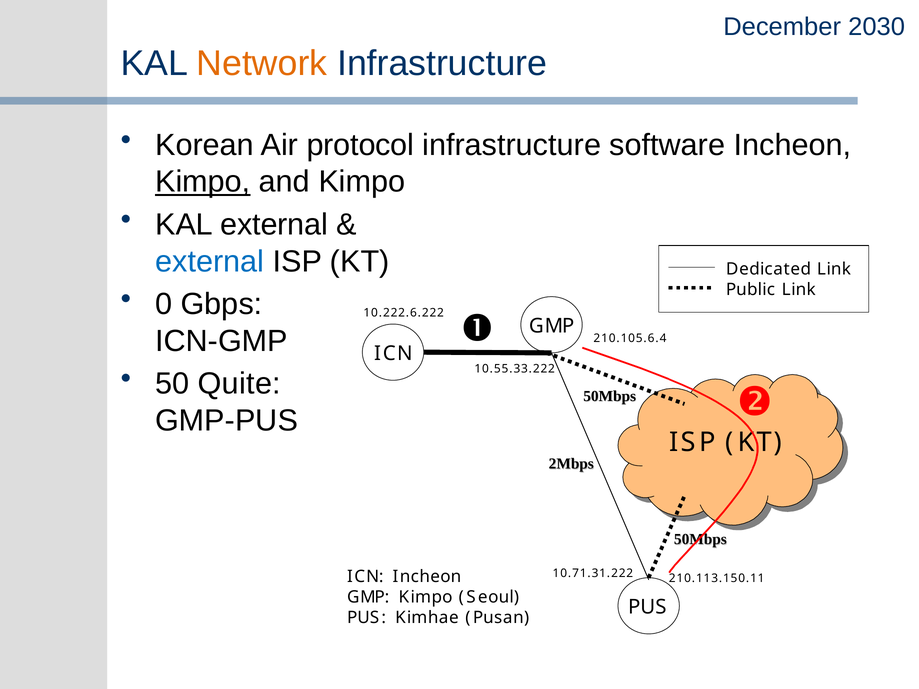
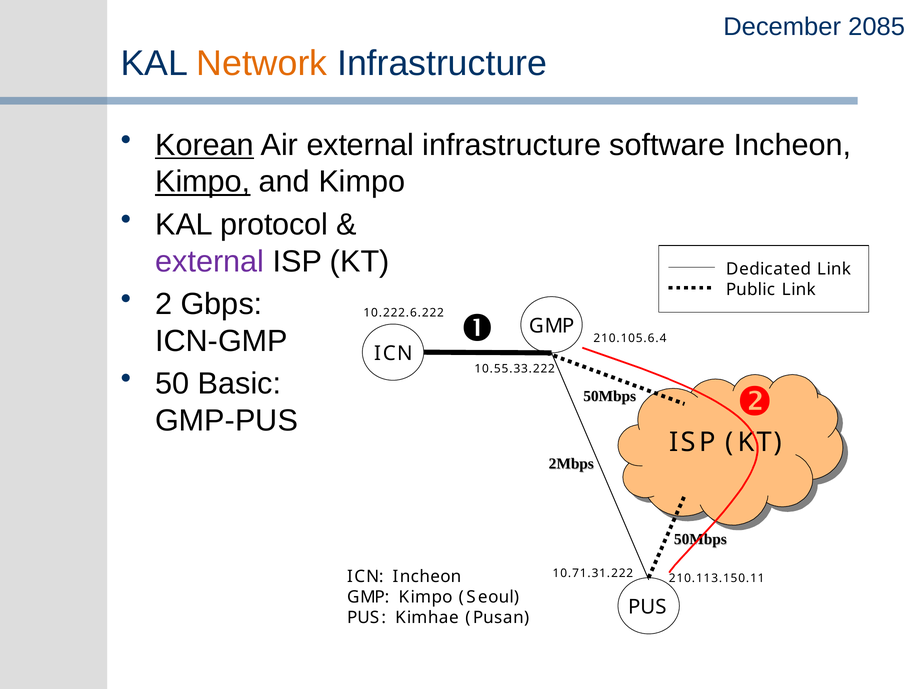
2030: 2030 -> 2085
Korean underline: none -> present
Air protocol: protocol -> external
KAL external: external -> protocol
external at (210, 261) colour: blue -> purple
0: 0 -> 2
Quite: Quite -> Basic
